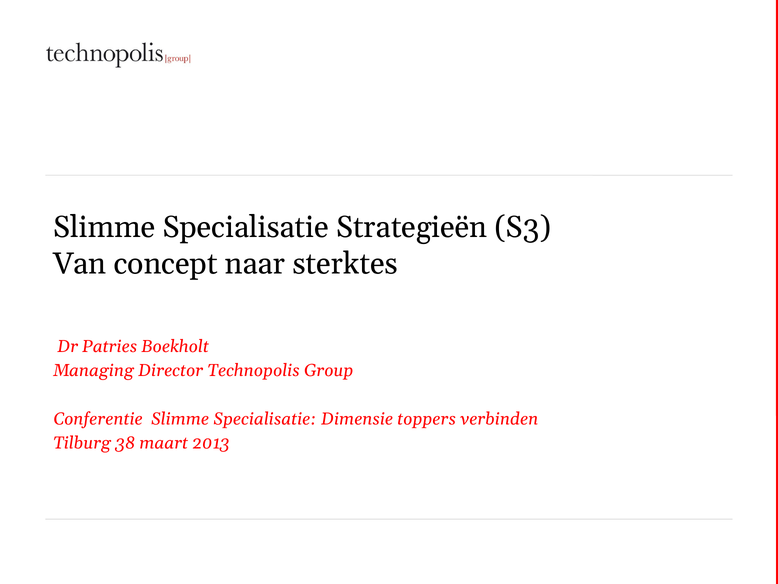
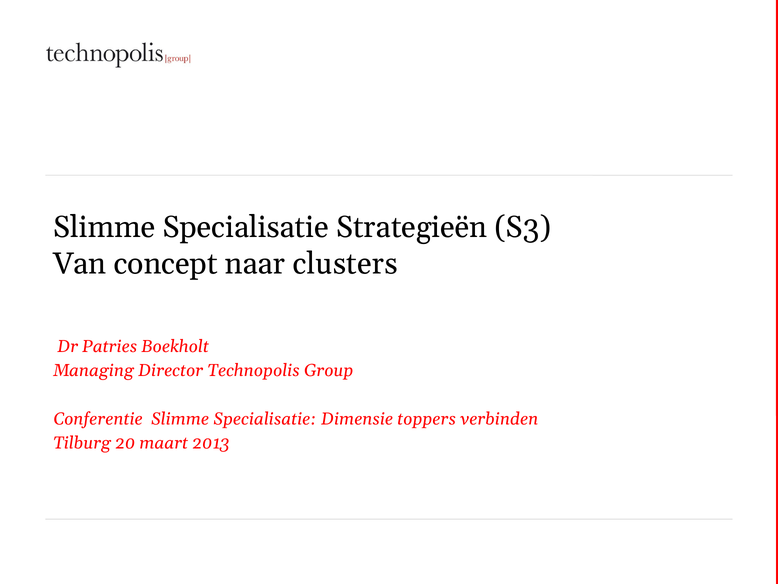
sterktes: sterktes -> clusters
38: 38 -> 20
